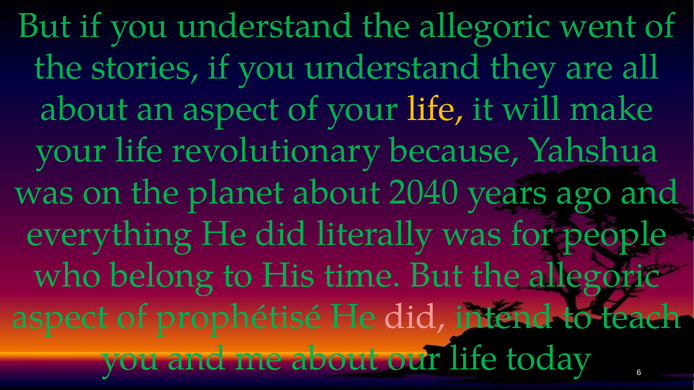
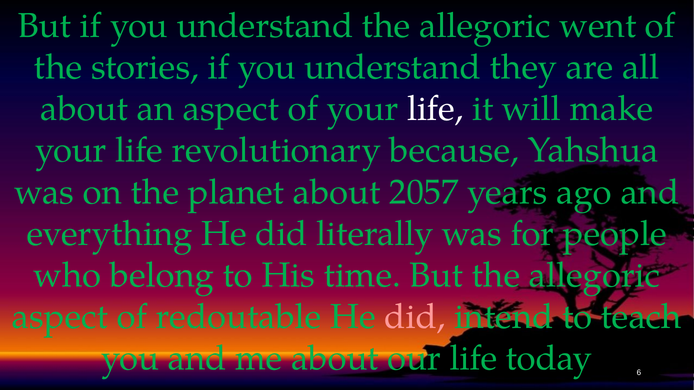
life at (435, 109) colour: yellow -> white
2040: 2040 -> 2057
prophétisé: prophétisé -> redoutable
